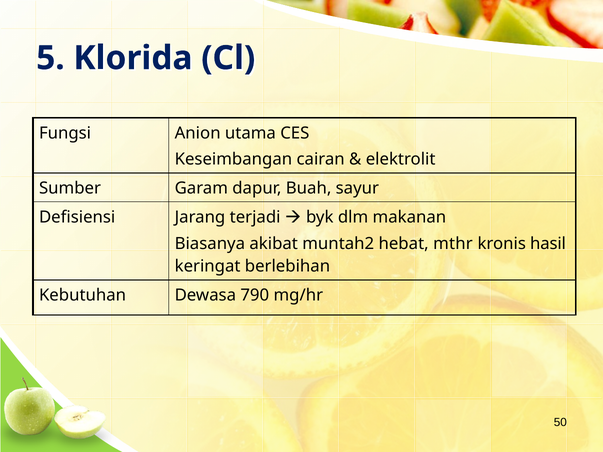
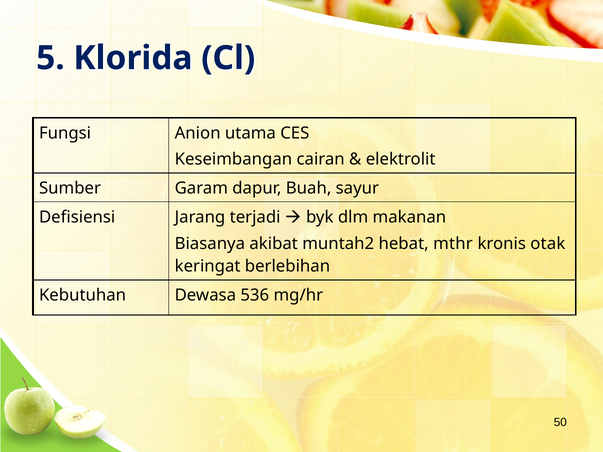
hasil: hasil -> otak
790: 790 -> 536
